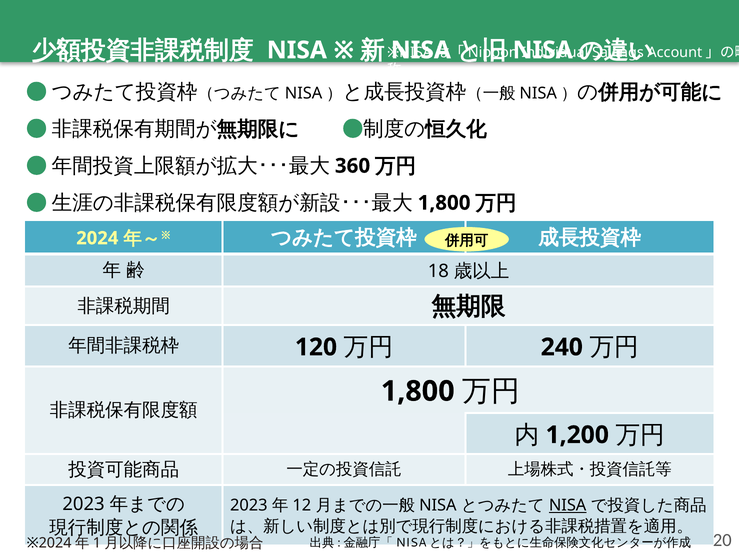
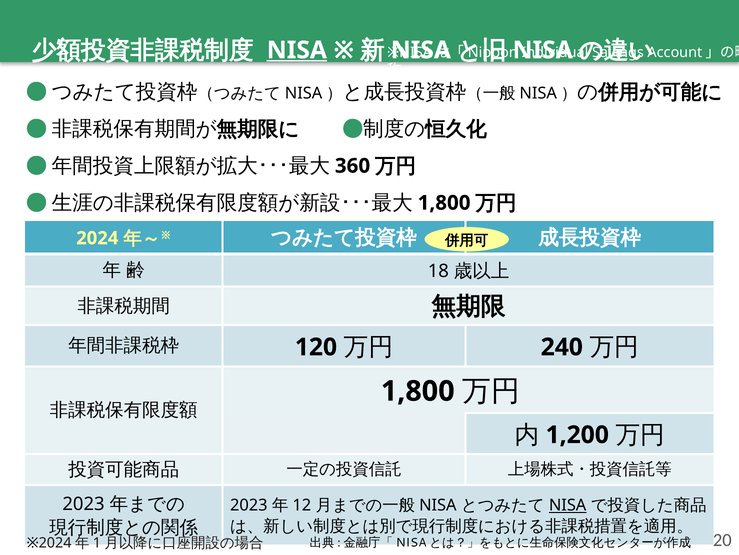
NISA at (297, 50) underline: none -> present
